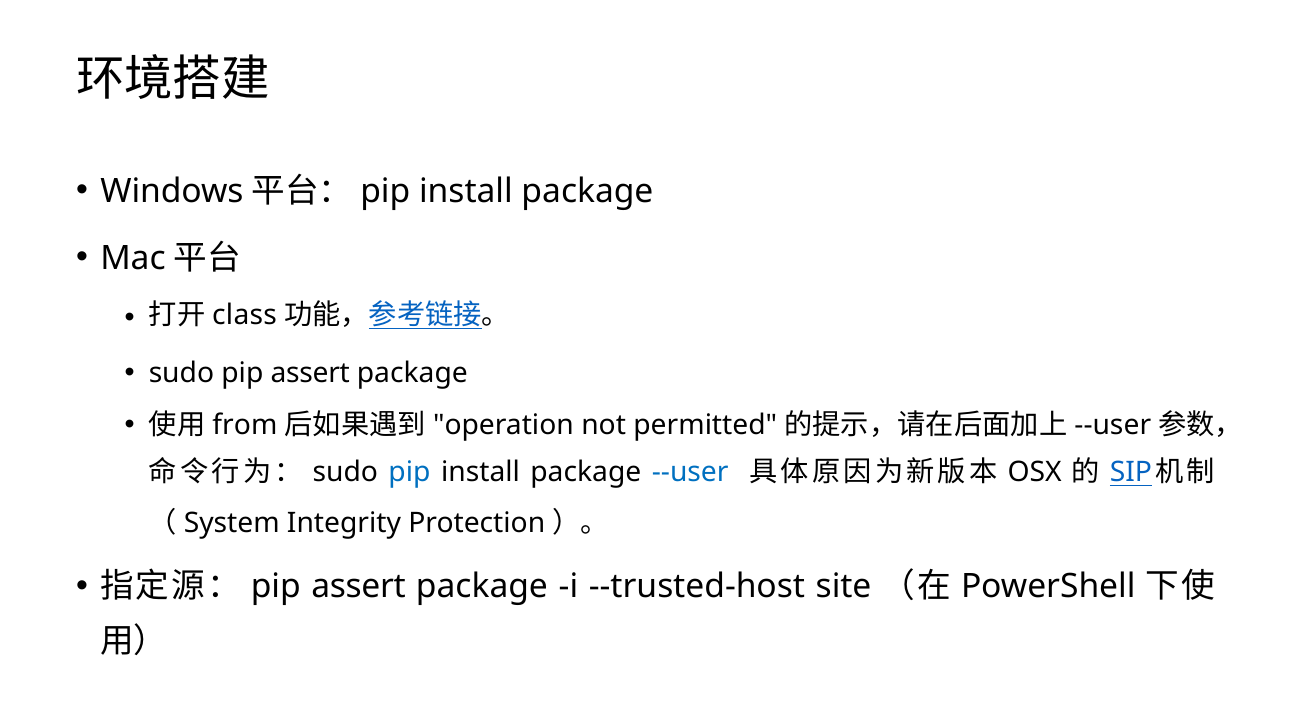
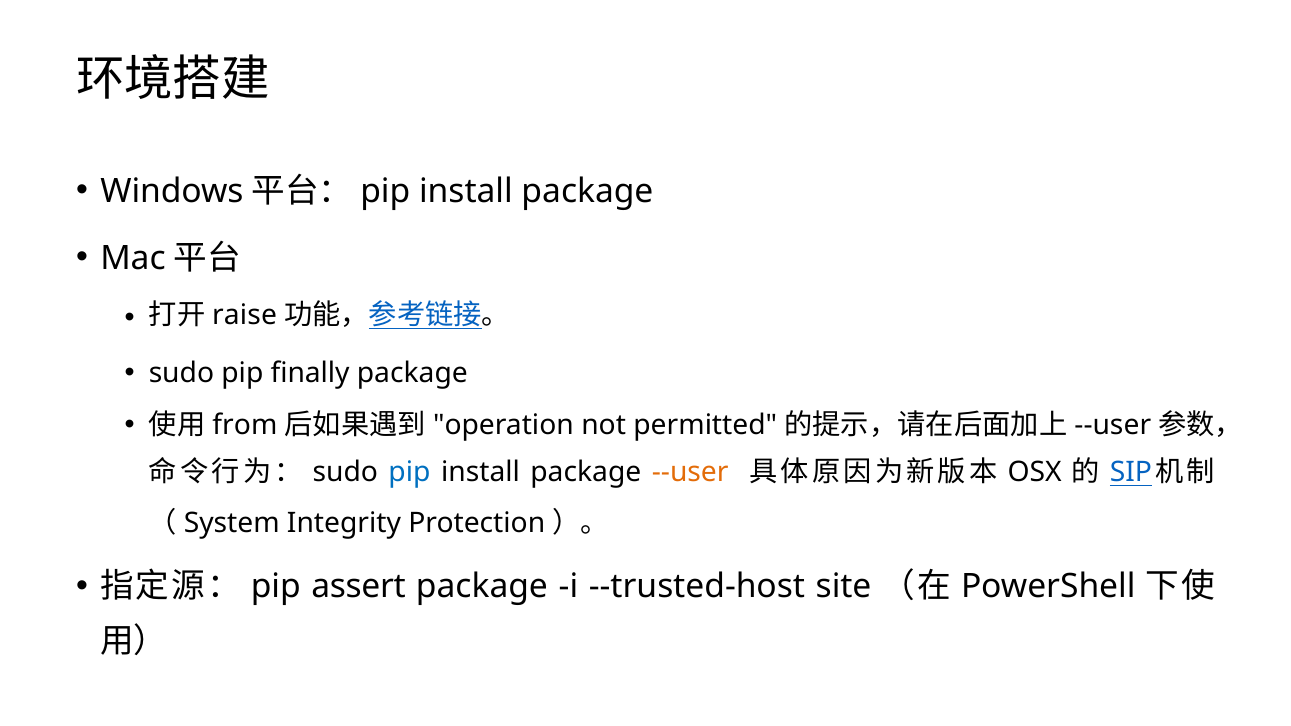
class: class -> raise
sudo pip assert: assert -> finally
--user at (690, 473) colour: blue -> orange
